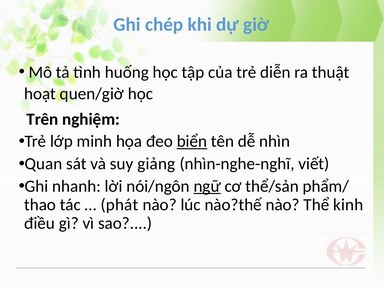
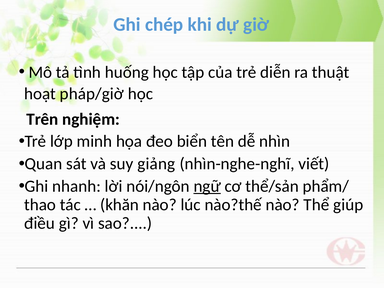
quen/giờ: quen/giờ -> pháp/giờ
biển underline: present -> none
phát: phát -> khăn
kinh: kinh -> giúp
